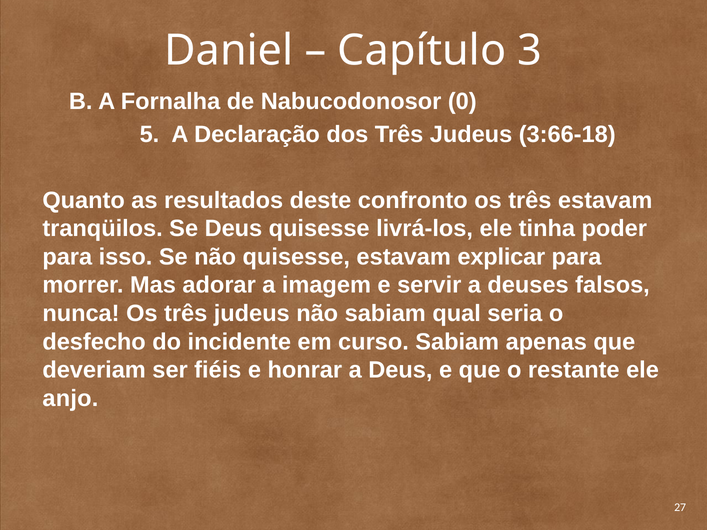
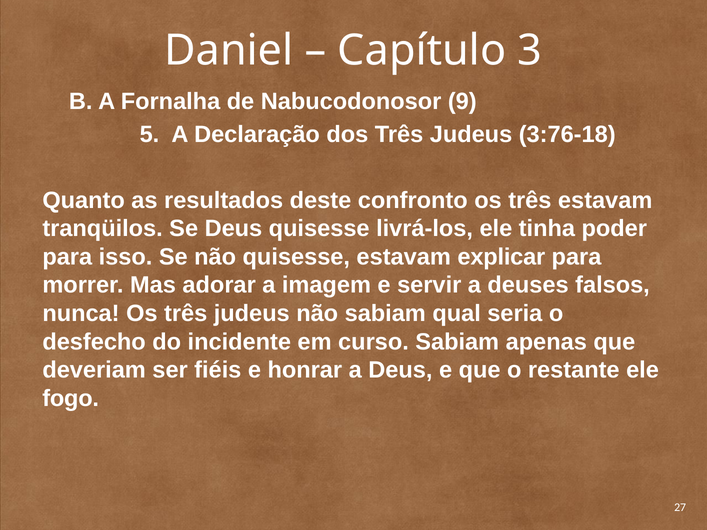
0: 0 -> 9
3:66-18: 3:66-18 -> 3:76-18
anjo: anjo -> fogo
